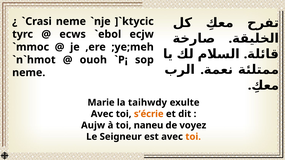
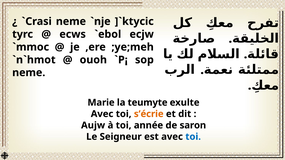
taihwdy: taihwdy -> teumyte
naneu: naneu -> année
voyez: voyez -> saron
toi at (193, 137) colour: orange -> blue
